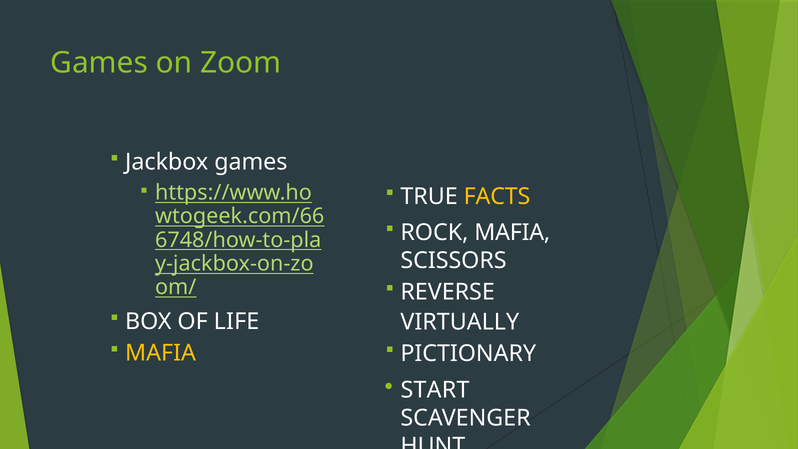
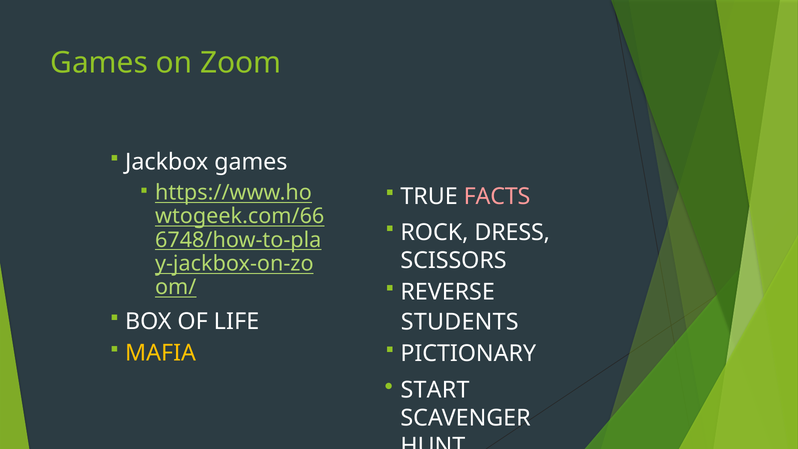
FACTS colour: yellow -> pink
ROCK MAFIA: MAFIA -> DRESS
VIRTUALLY: VIRTUALLY -> STUDENTS
